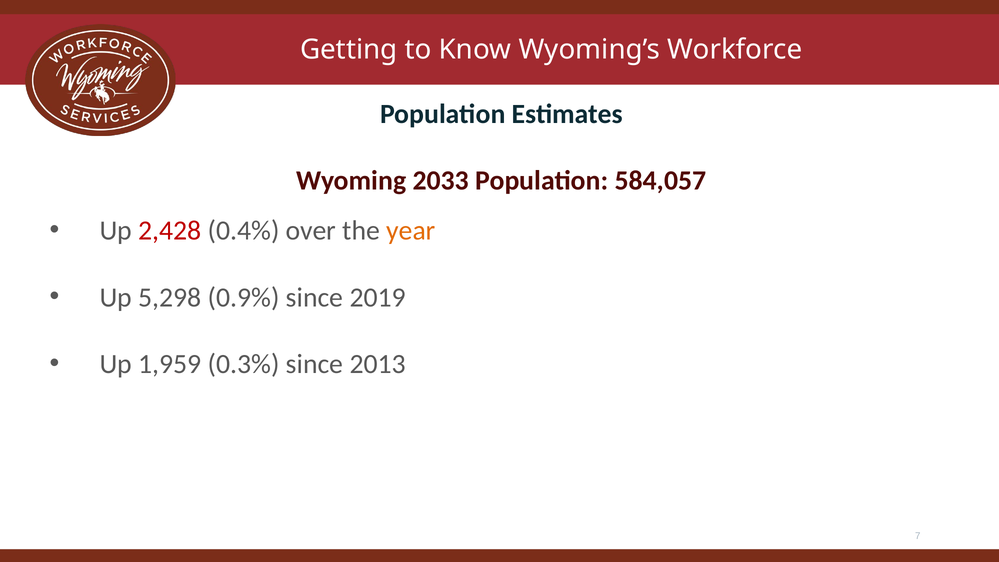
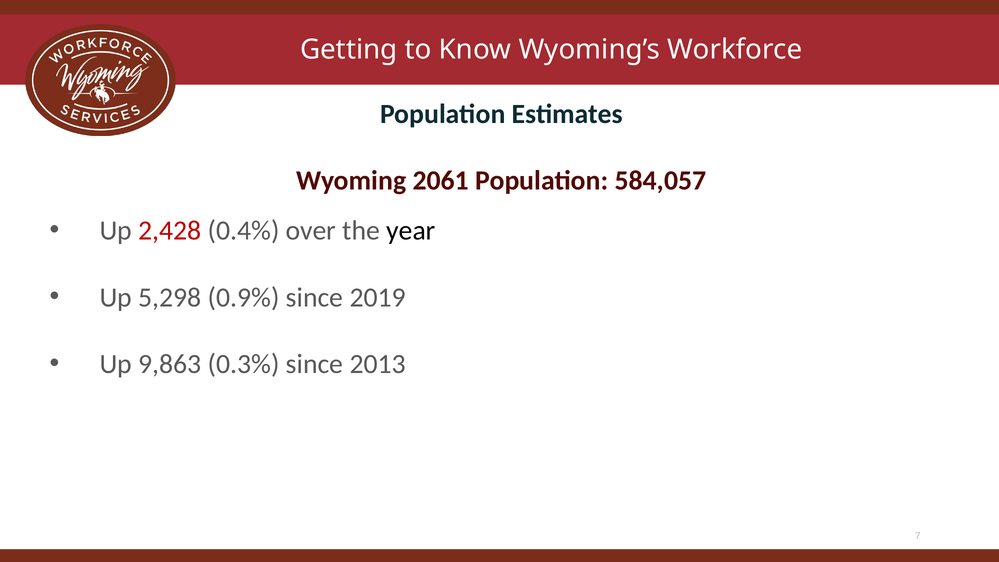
2033: 2033 -> 2061
year colour: orange -> black
1,959: 1,959 -> 9,863
